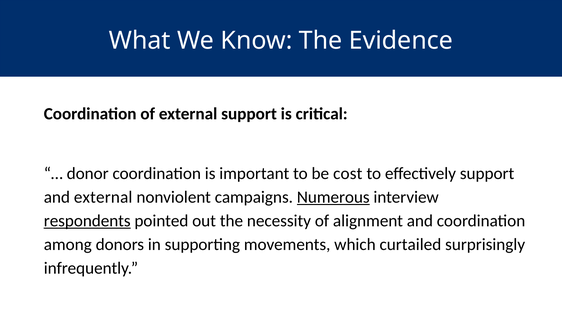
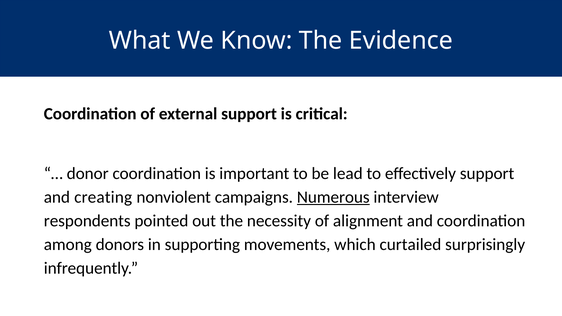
cost: cost -> lead
and external: external -> creating
respondents underline: present -> none
